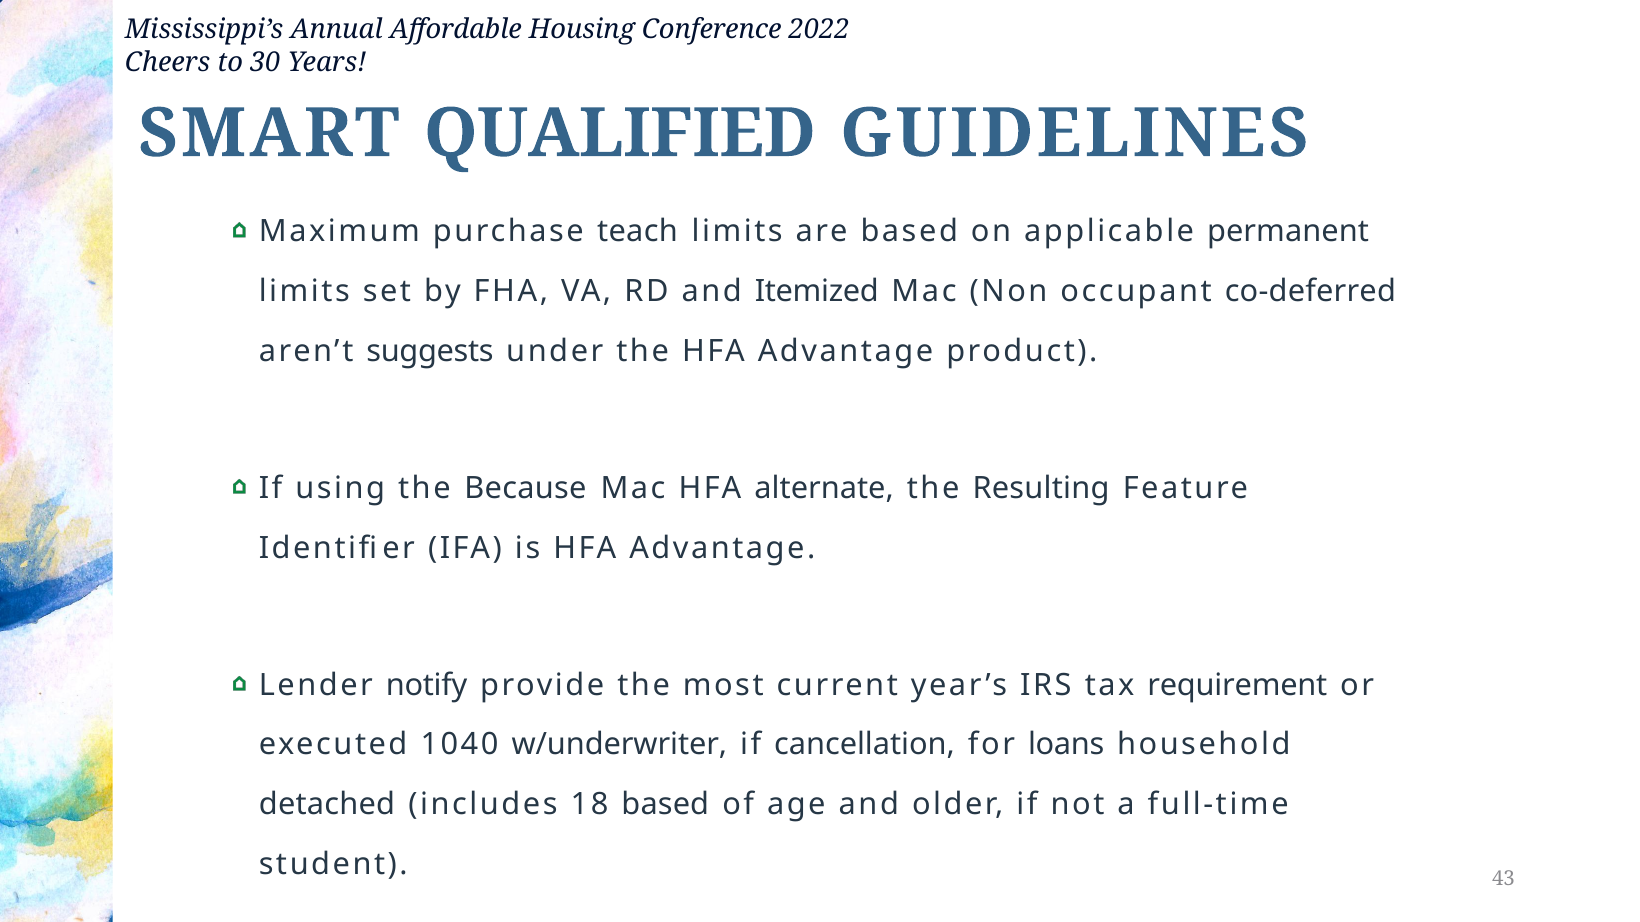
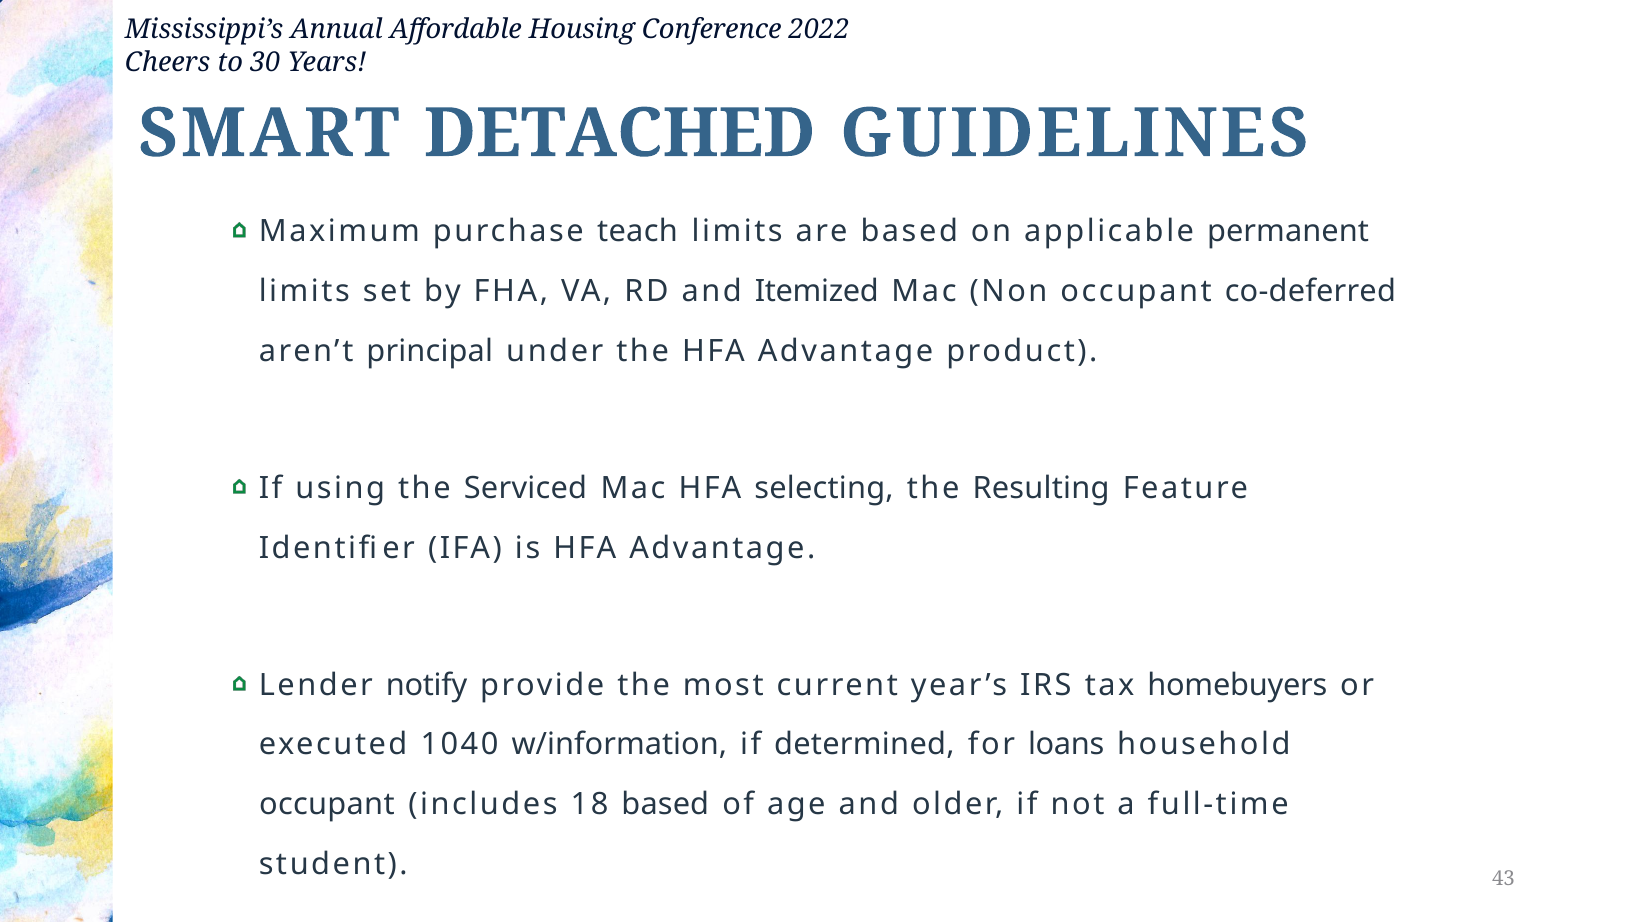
QUALIFIED: QUALIFIED -> DETACHED
suggests: suggests -> principal
Because: Because -> Serviced
alternate: alternate -> selecting
requirement: requirement -> homebuyers
w/underwriter: w/underwriter -> w/information
cancellation: cancellation -> determined
detached at (327, 805): detached -> occupant
